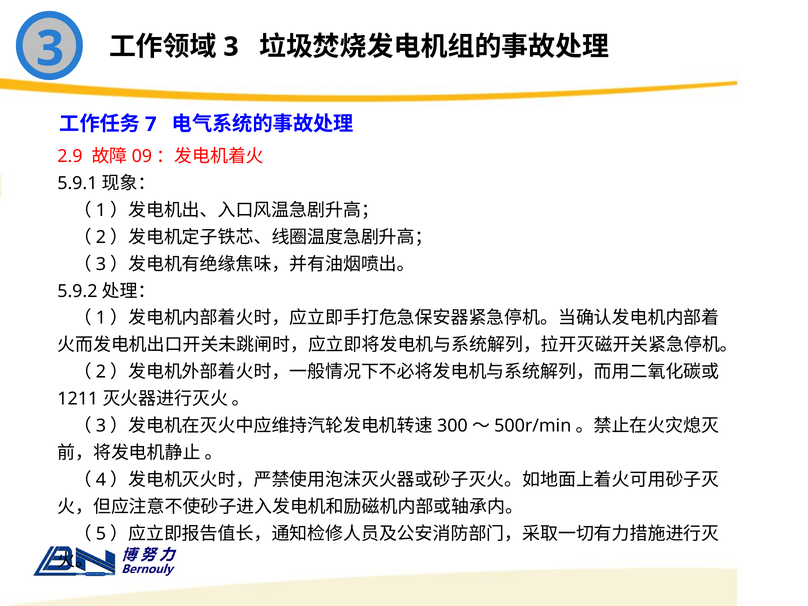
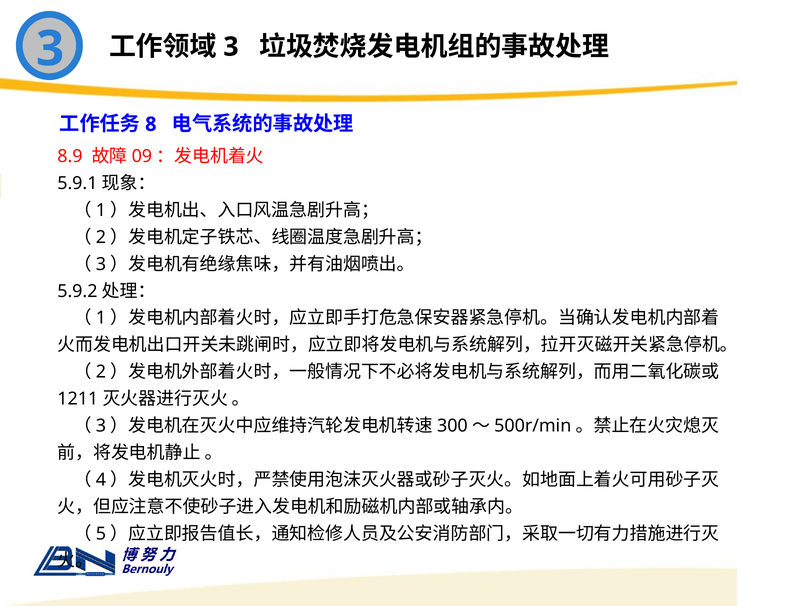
7: 7 -> 8
2.9: 2.9 -> 8.9
